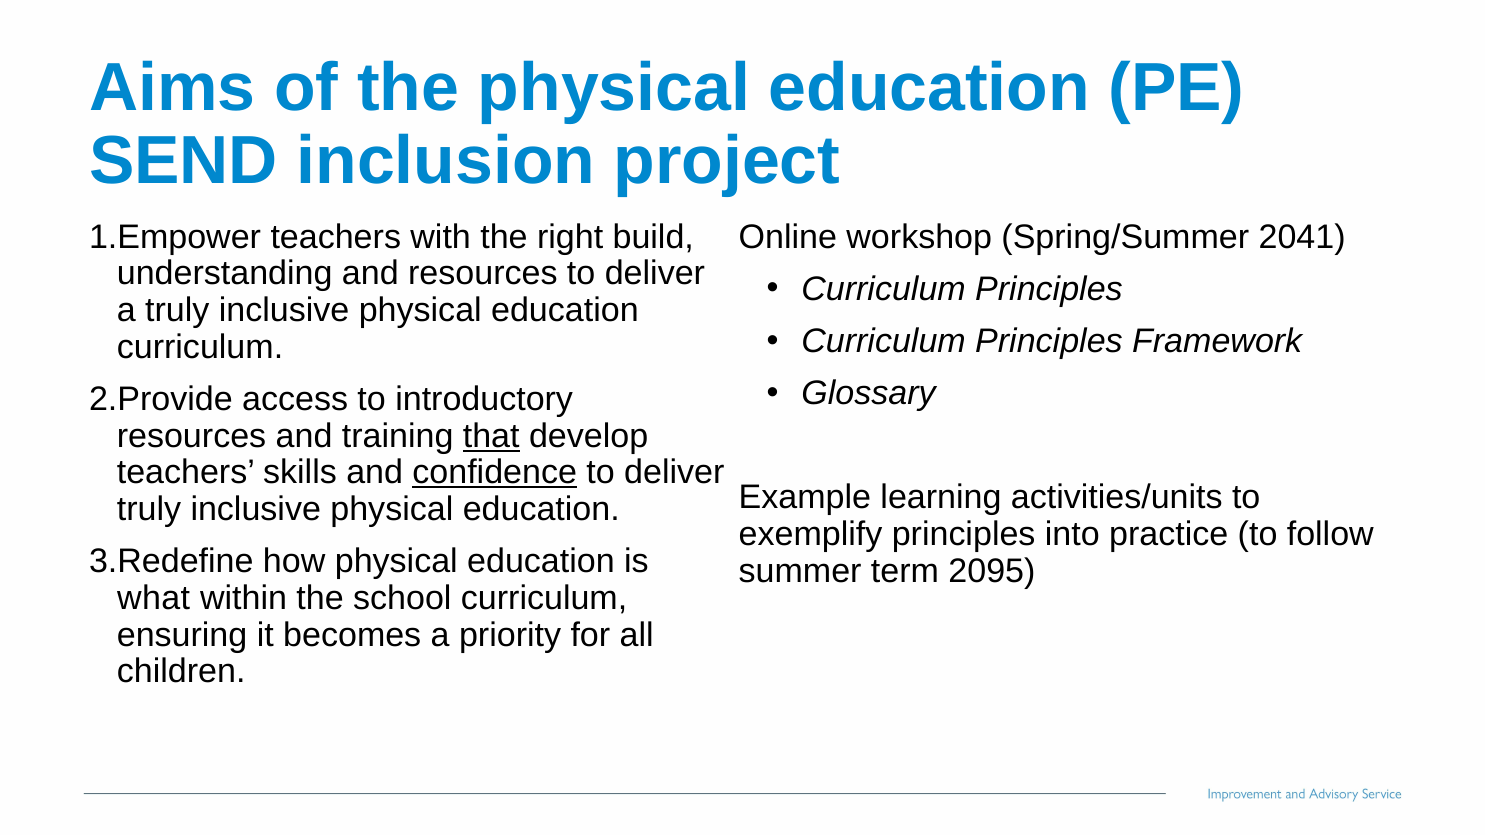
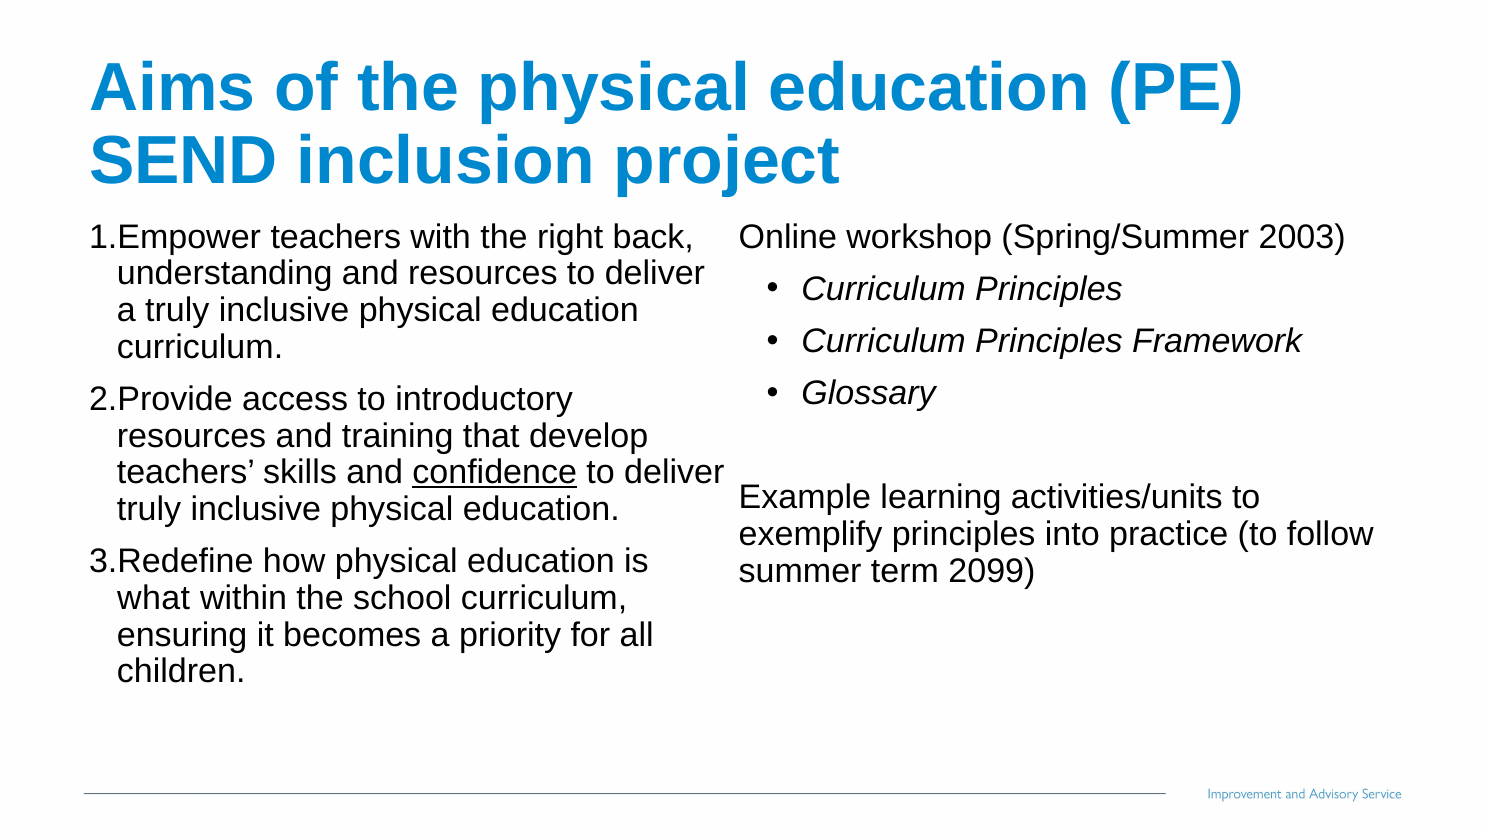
build: build -> back
2041: 2041 -> 2003
that underline: present -> none
2095: 2095 -> 2099
